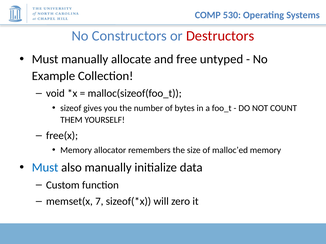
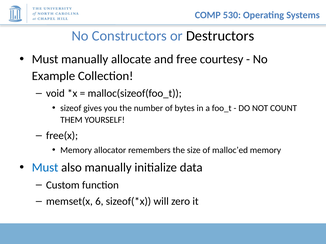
Destructors colour: red -> black
untyped: untyped -> courtesy
7: 7 -> 6
